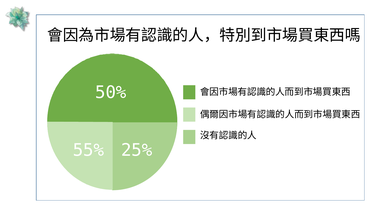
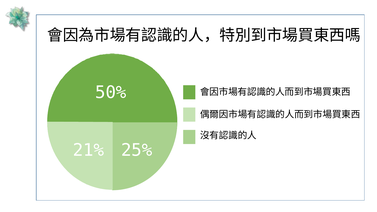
55%: 55% -> 21%
